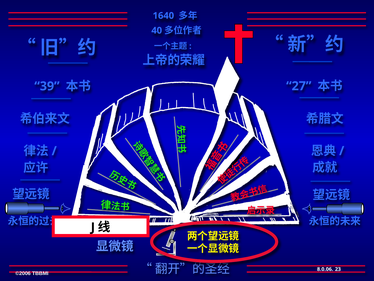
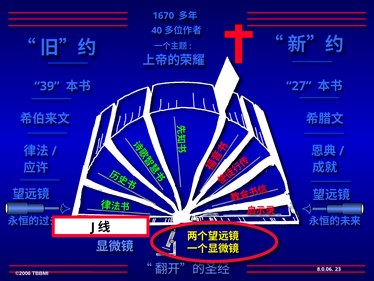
1640: 1640 -> 1670
